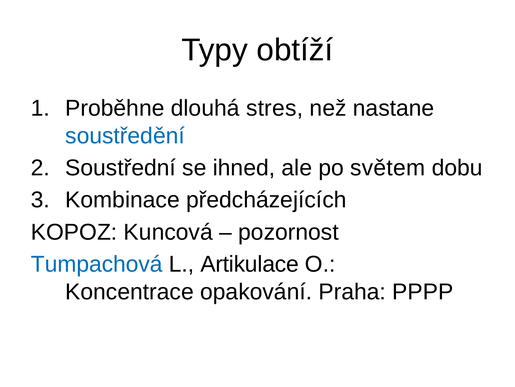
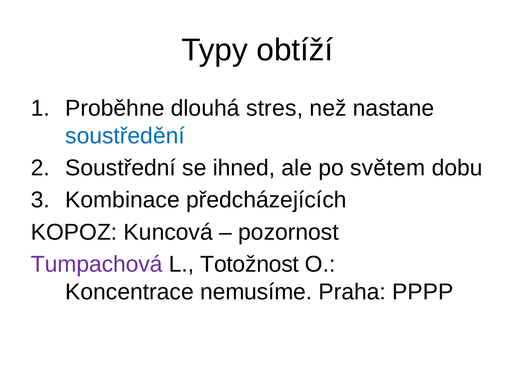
Tumpachová colour: blue -> purple
Artikulace: Artikulace -> Totožnost
opakování: opakování -> nemusíme
